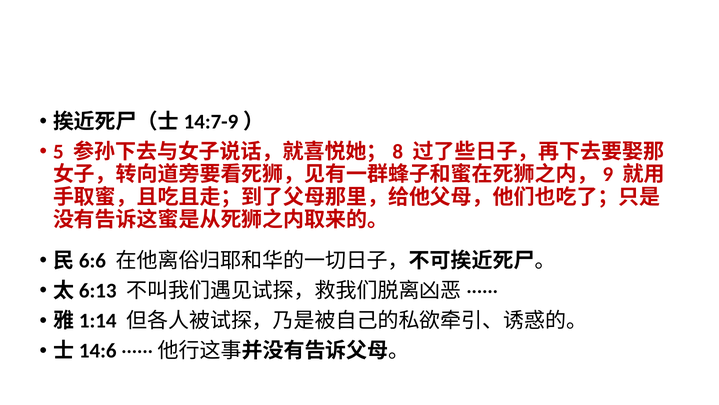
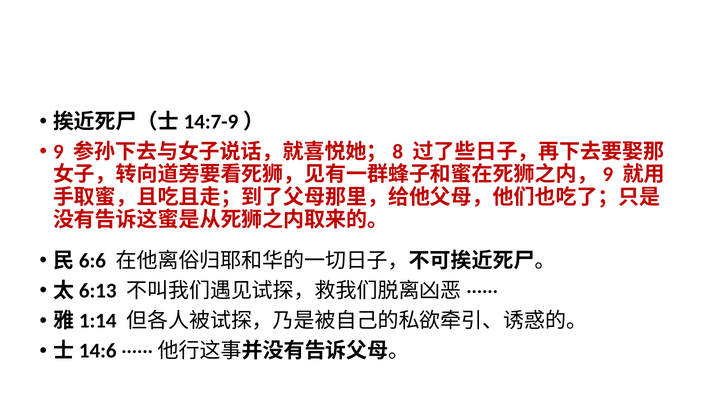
5: 5 -> 9
